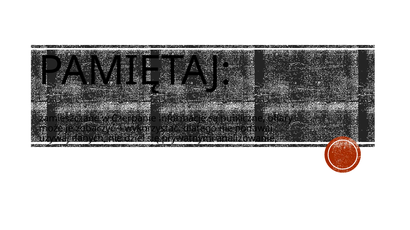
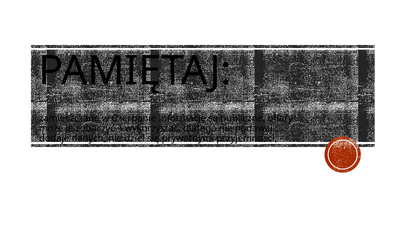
używaj: używaj -> dodaje
analizowanie: analizowanie -> przyjemności
